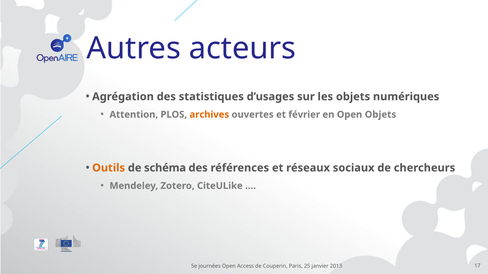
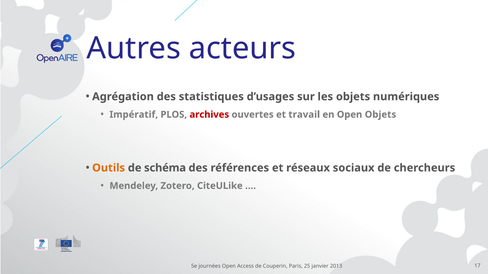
Attention: Attention -> Impératif
archives colour: orange -> red
février: février -> travail
